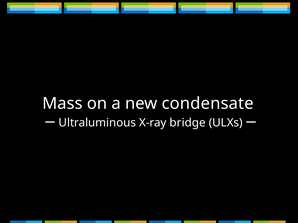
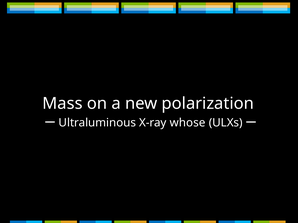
condensate: condensate -> polarization
bridge: bridge -> whose
